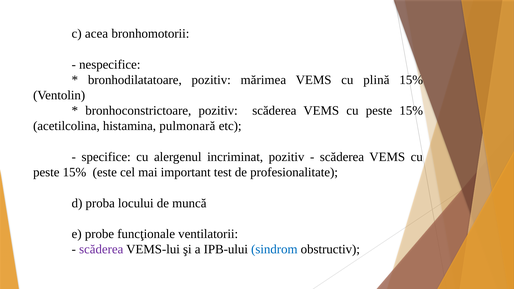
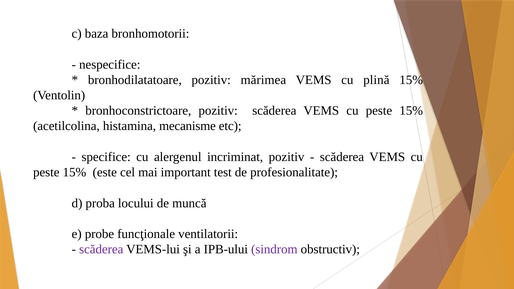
acea: acea -> baza
pulmonară: pulmonară -> mecanisme
sindrom colour: blue -> purple
